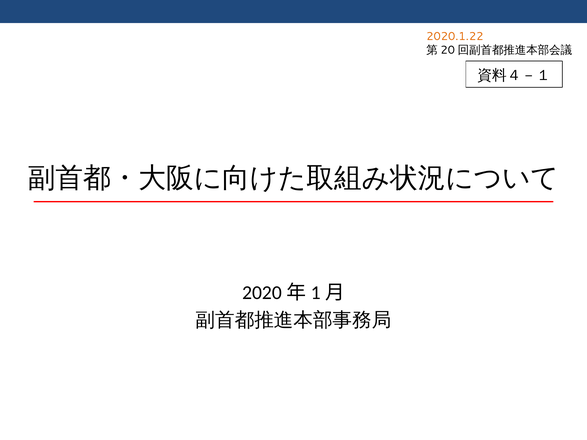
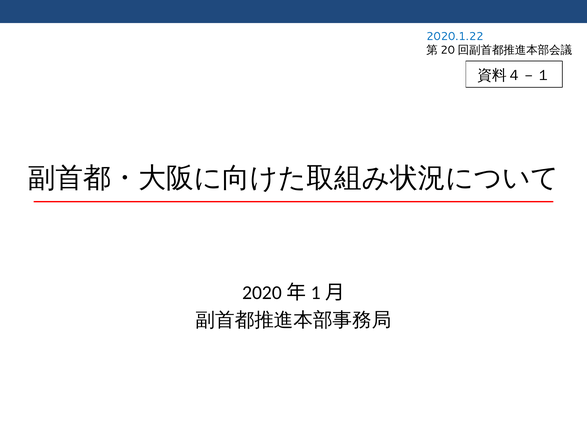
2020.1.22 colour: orange -> blue
